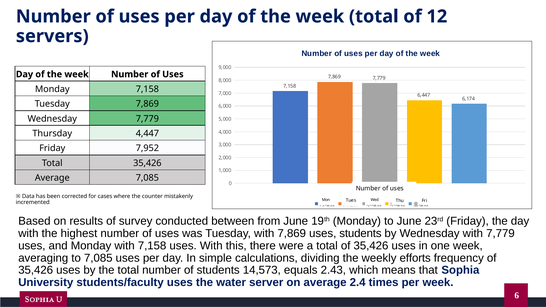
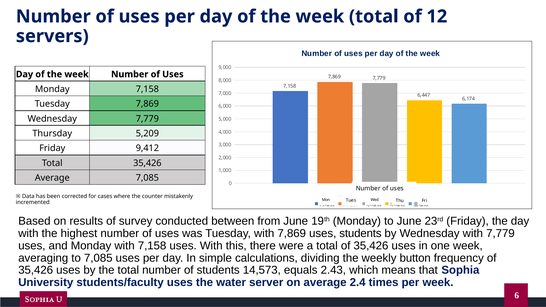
4,447: 4,447 -> 5,209
7,952: 7,952 -> 9,412
efforts: efforts -> button
